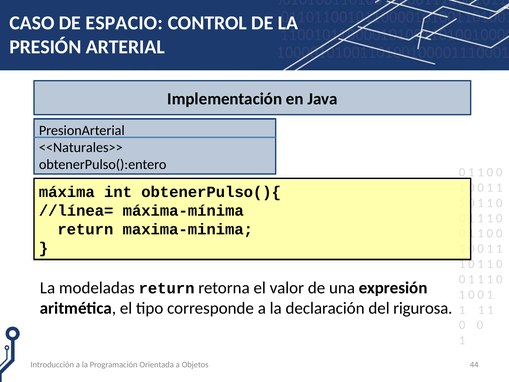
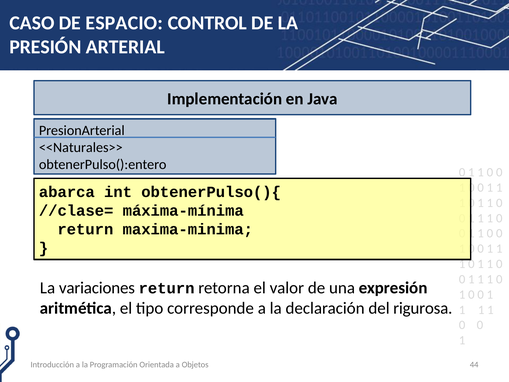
máxima: máxima -> abarca
//línea=: //línea= -> //clase=
modeladas: modeladas -> variaciones
